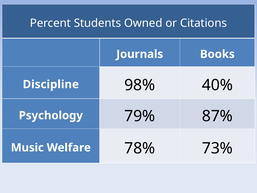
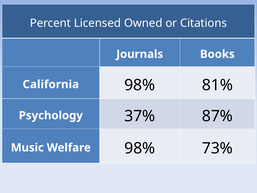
Students: Students -> Licensed
Discipline: Discipline -> California
40%: 40% -> 81%
79%: 79% -> 37%
Welfare 78%: 78% -> 98%
